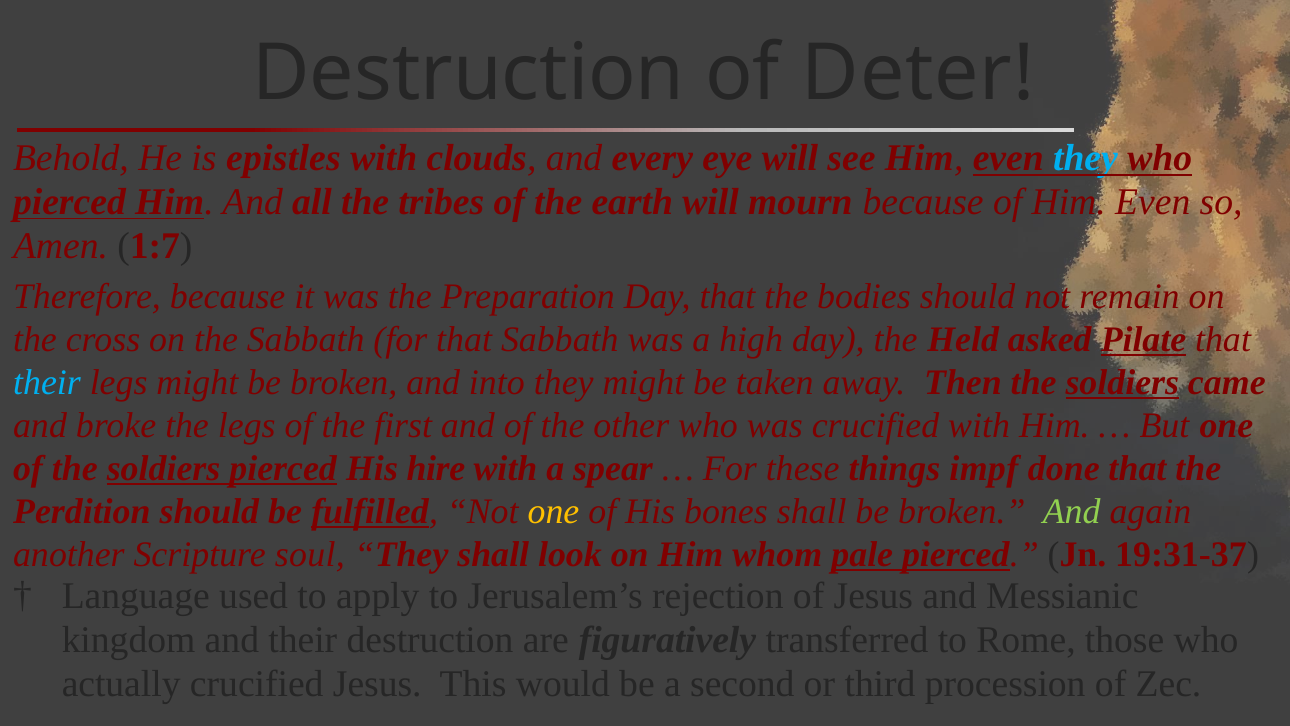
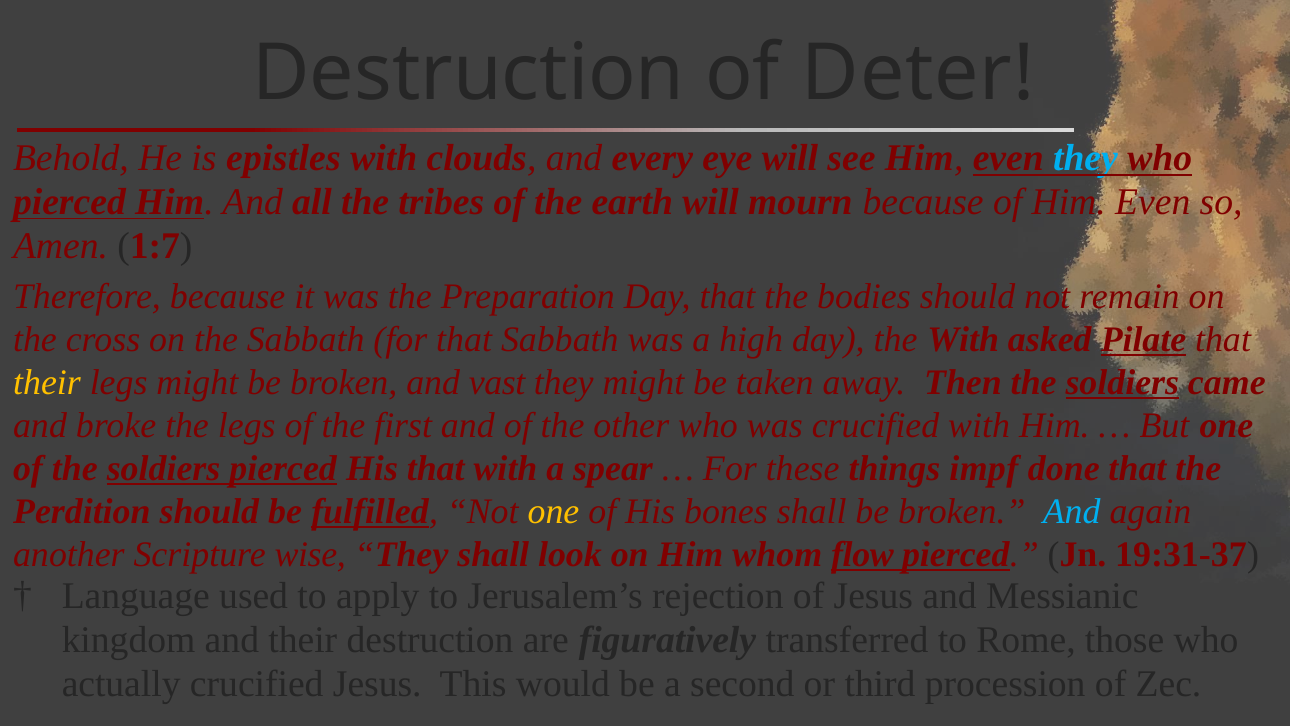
the Held: Held -> With
their at (47, 382) colour: light blue -> yellow
into: into -> vast
His hire: hire -> that
And at (1072, 511) colour: light green -> light blue
soul: soul -> wise
pale: pale -> flow
